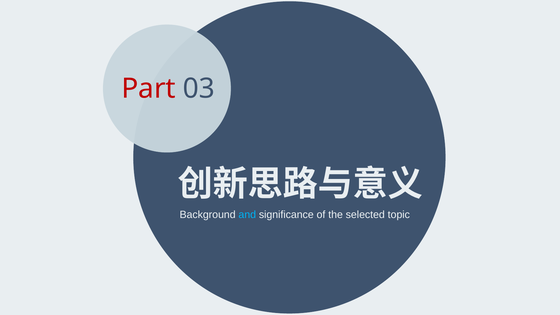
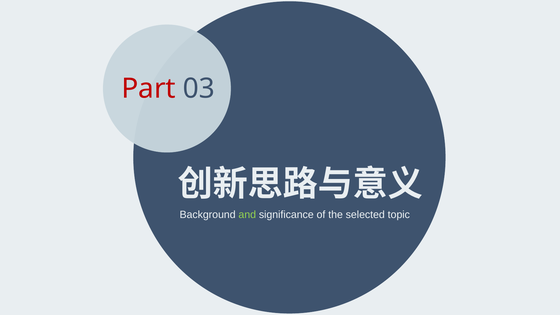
and colour: light blue -> light green
